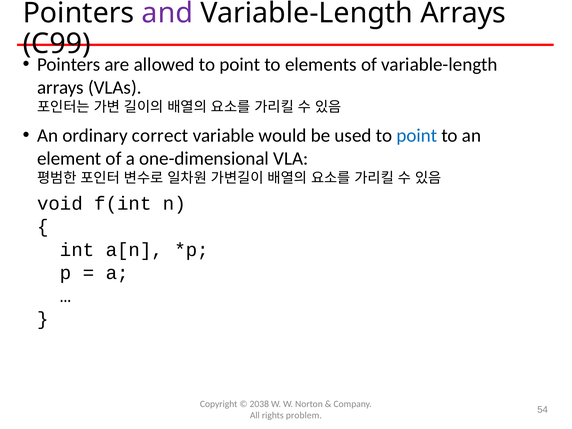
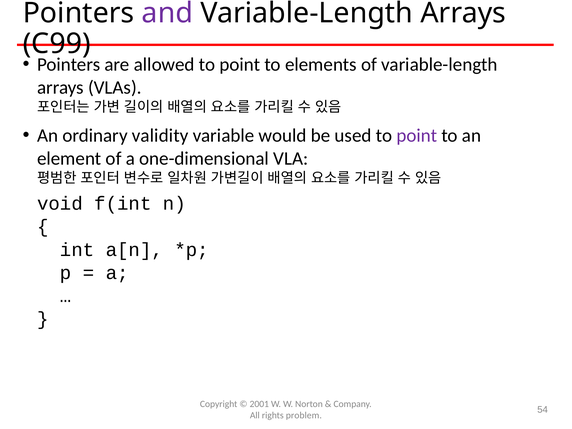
correct: correct -> validity
point at (417, 136) colour: blue -> purple
2038: 2038 -> 2001
